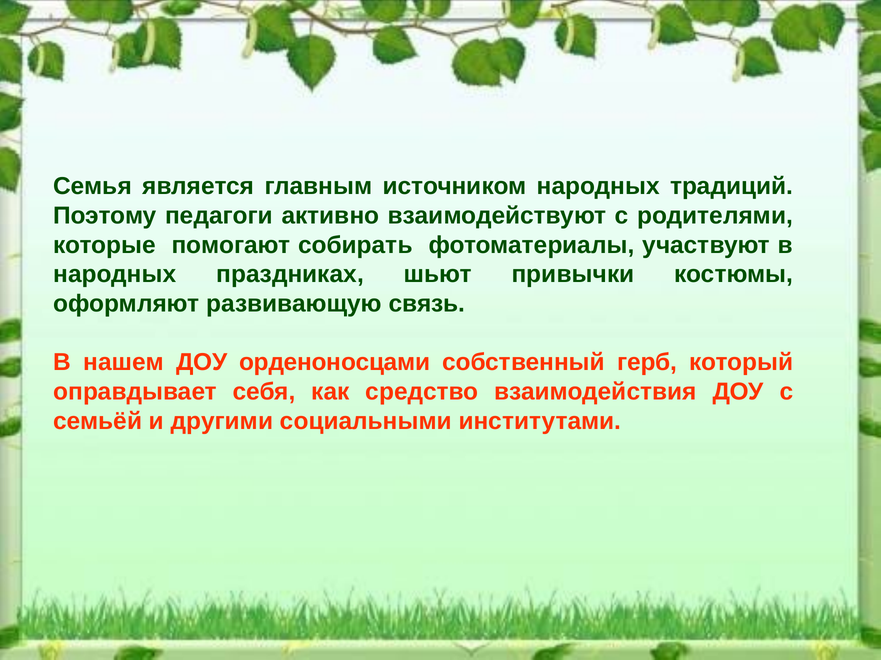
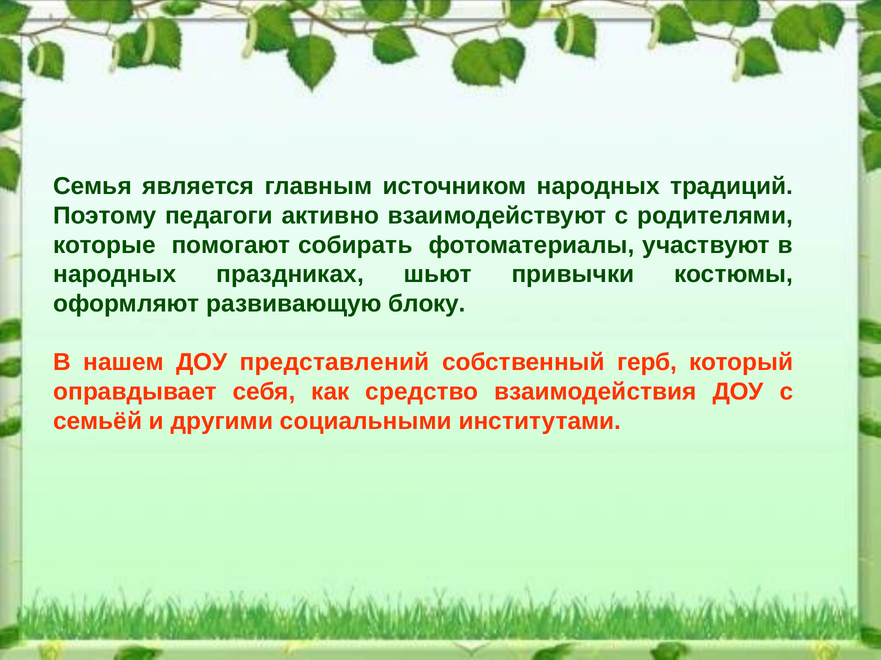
связь: связь -> блоку
орденоносцами: орденоносцами -> представлений
